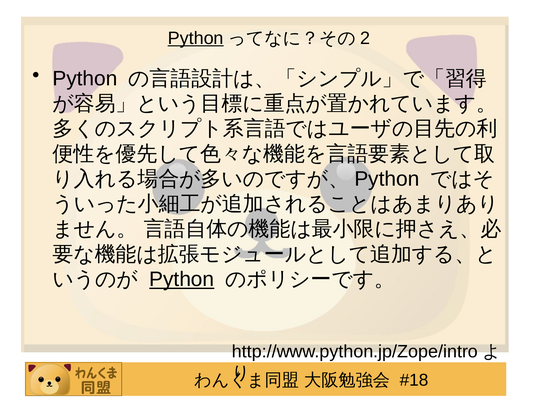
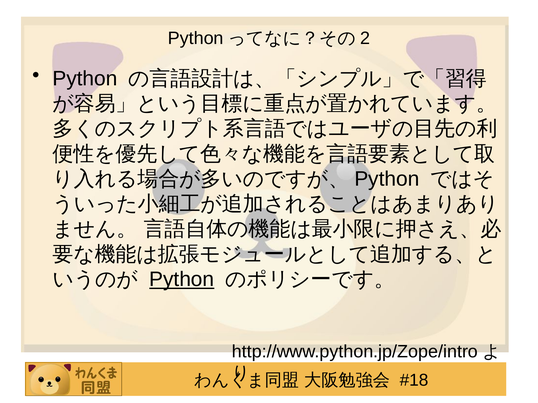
Python at (196, 38) underline: present -> none
